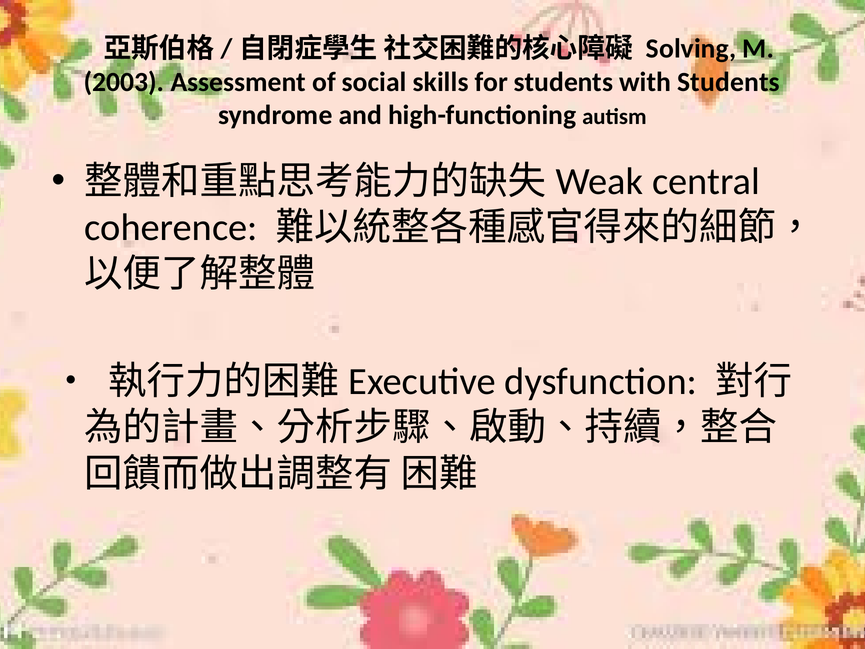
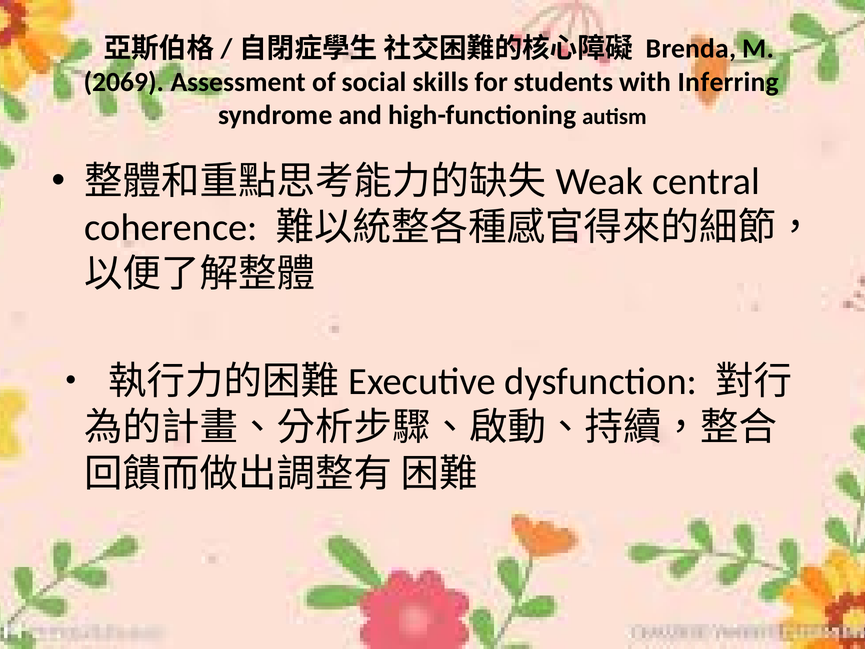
Solving: Solving -> Brenda
2003: 2003 -> 2069
with Students: Students -> Inferring
